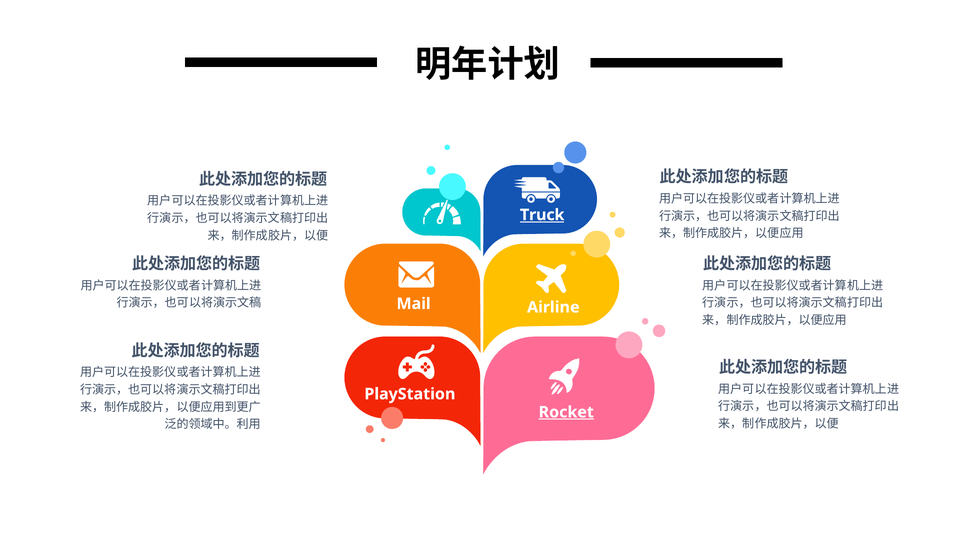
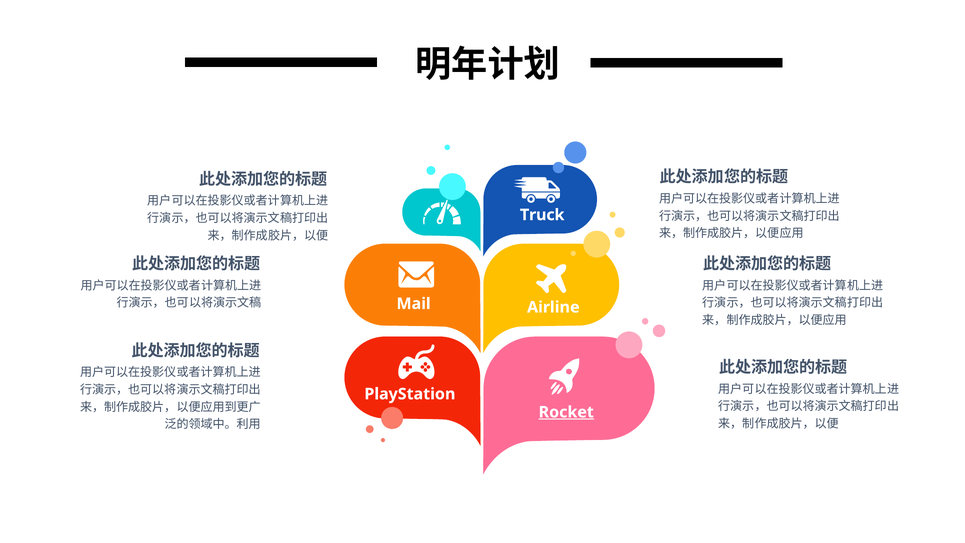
Truck underline: present -> none
